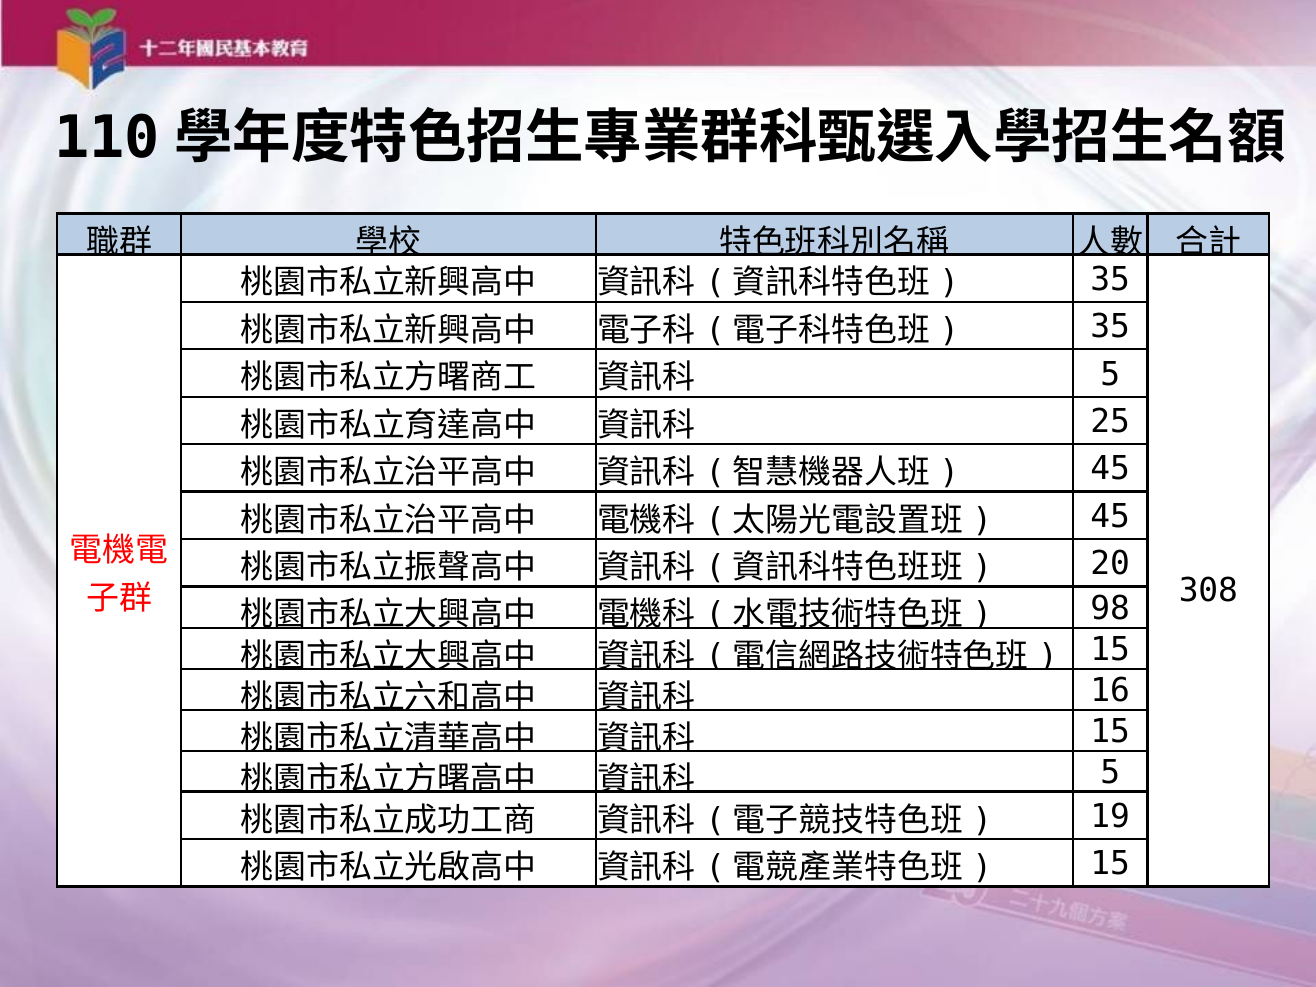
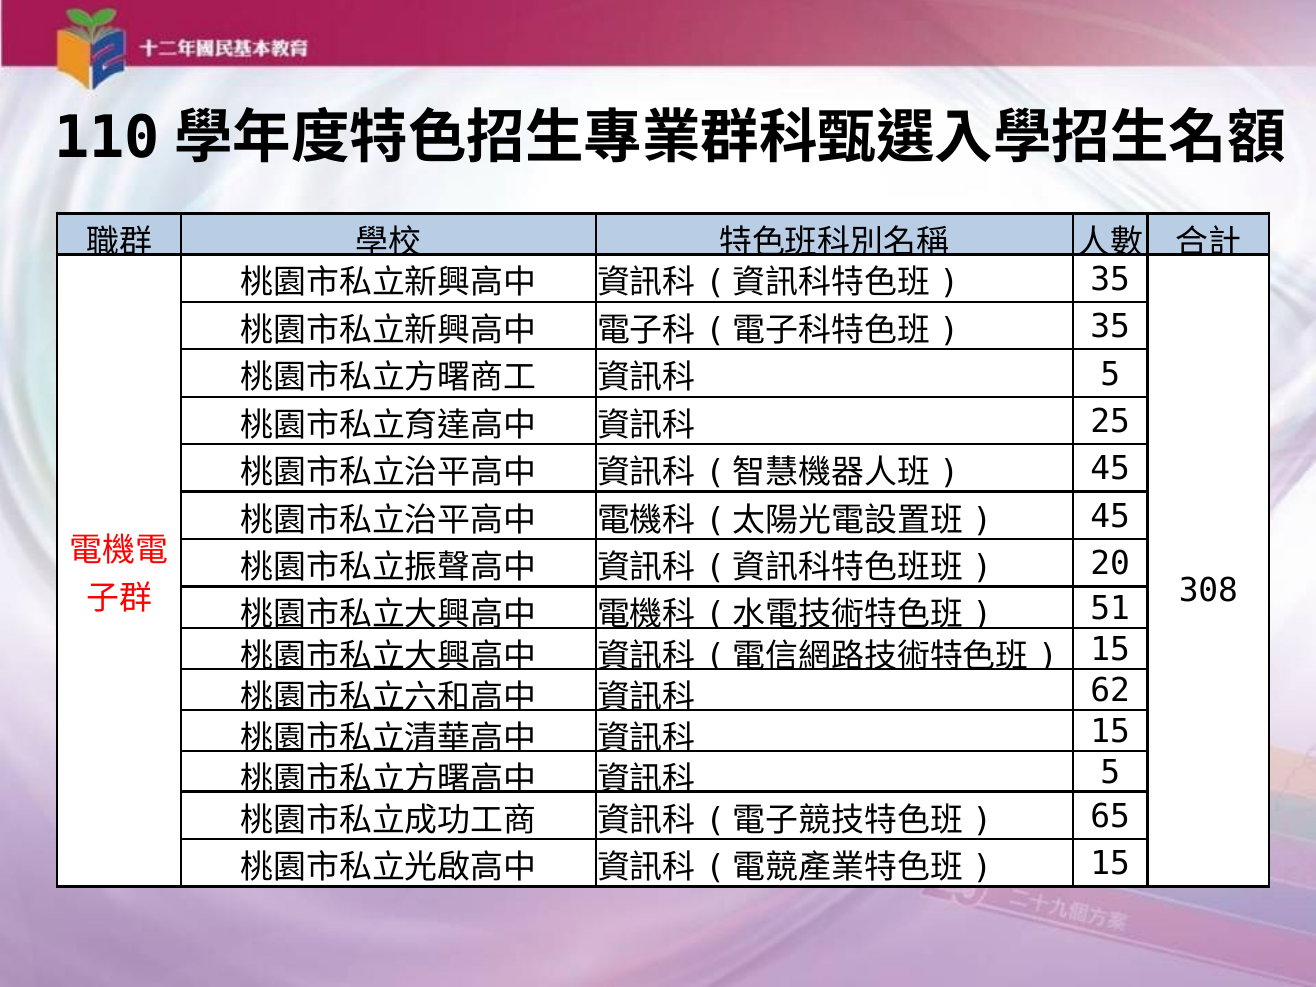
98: 98 -> 51
16: 16 -> 62
19: 19 -> 65
